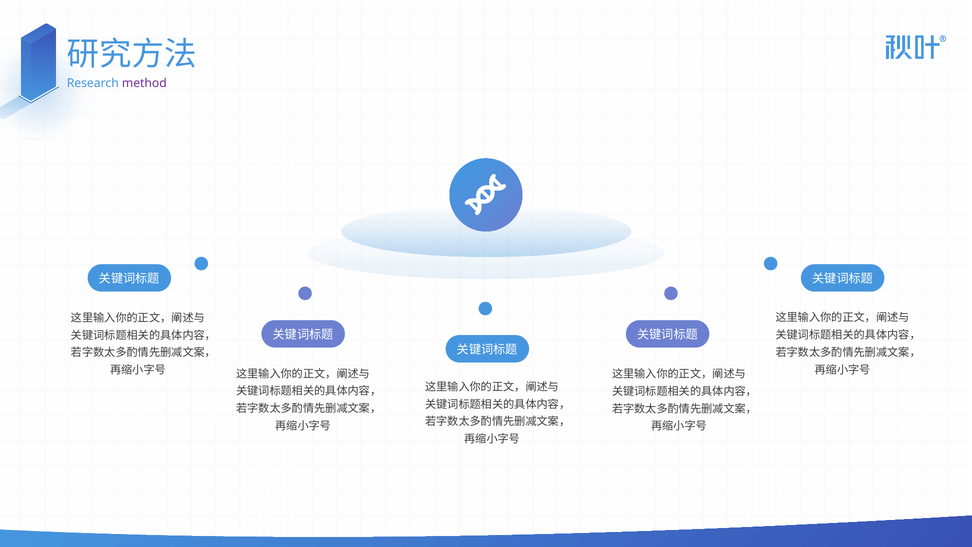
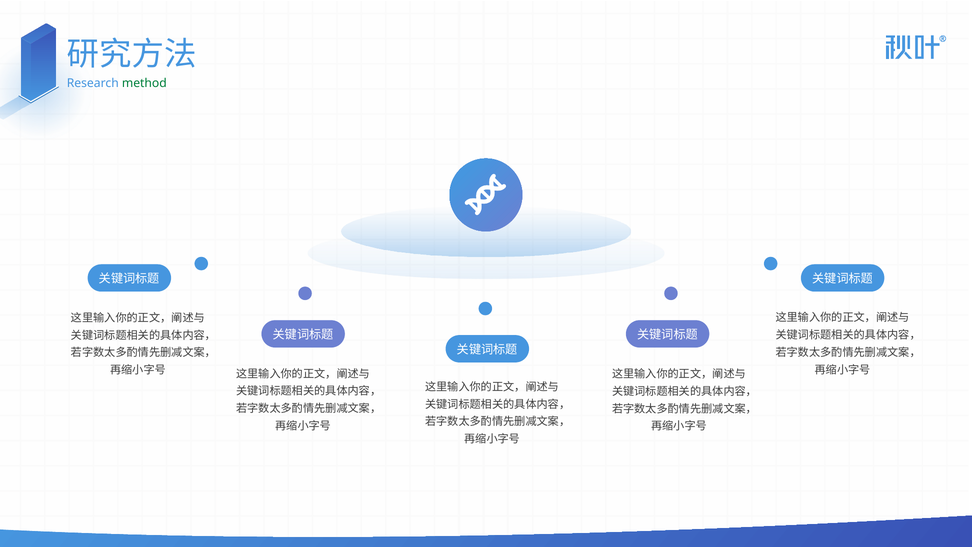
method colour: purple -> green
